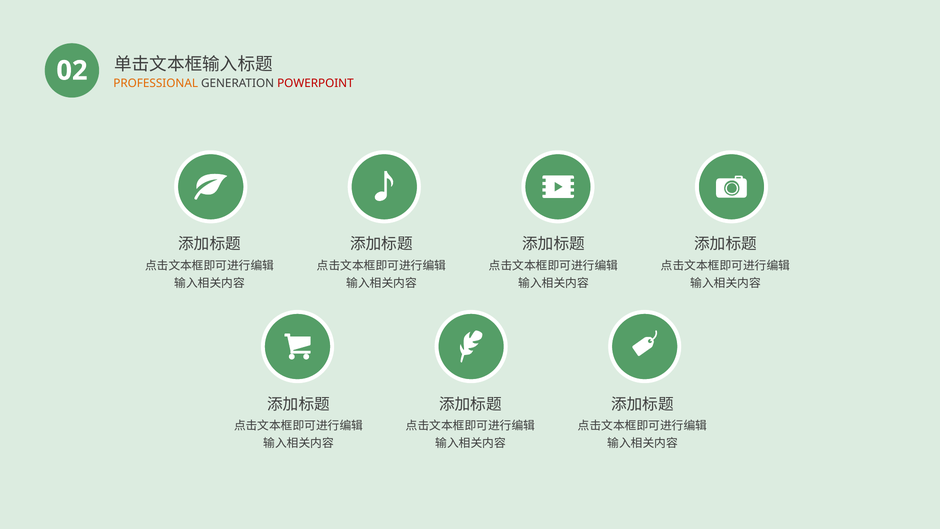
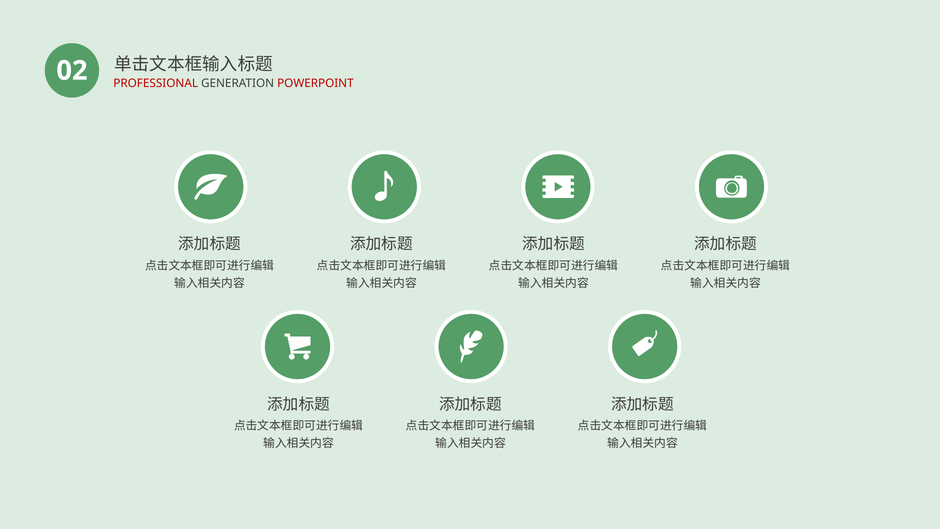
PROFESSIONAL colour: orange -> red
